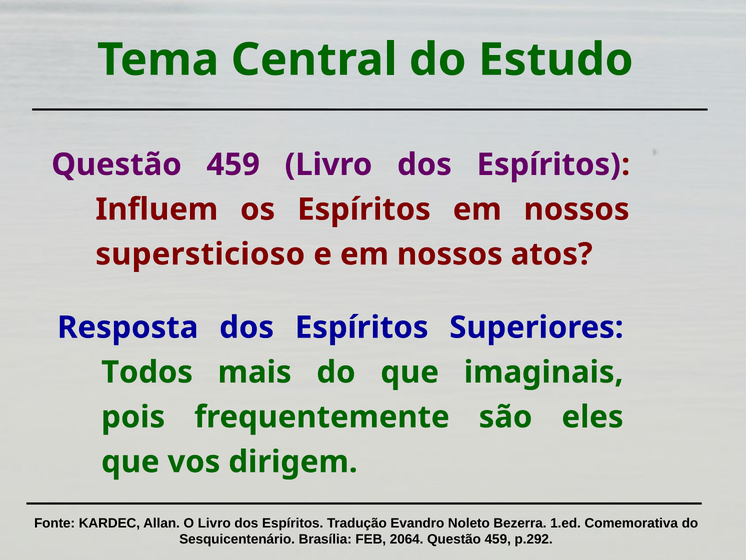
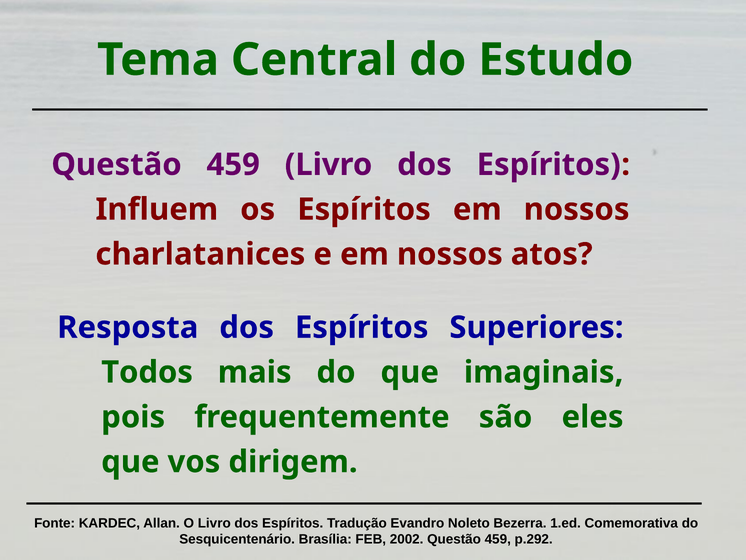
supersticioso: supersticioso -> charlatanices
2064: 2064 -> 2002
